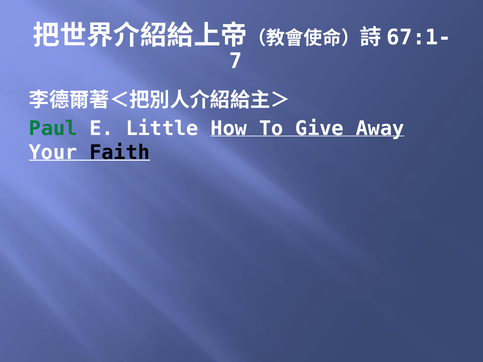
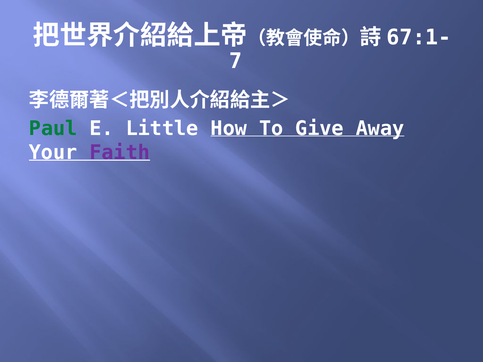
Faith colour: black -> purple
